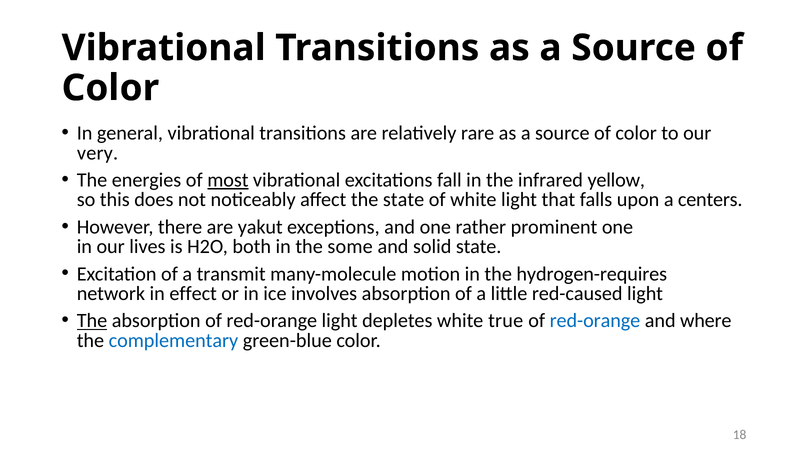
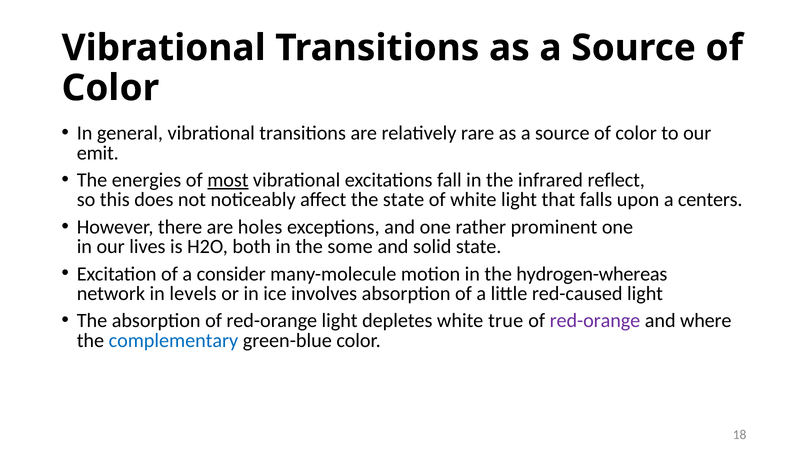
very: very -> emit
yellow: yellow -> reflect
yakut: yakut -> holes
transmit: transmit -> consider
hydrogen-requires: hydrogen-requires -> hydrogen-whereas
effect: effect -> levels
The at (92, 320) underline: present -> none
red-orange at (595, 320) colour: blue -> purple
